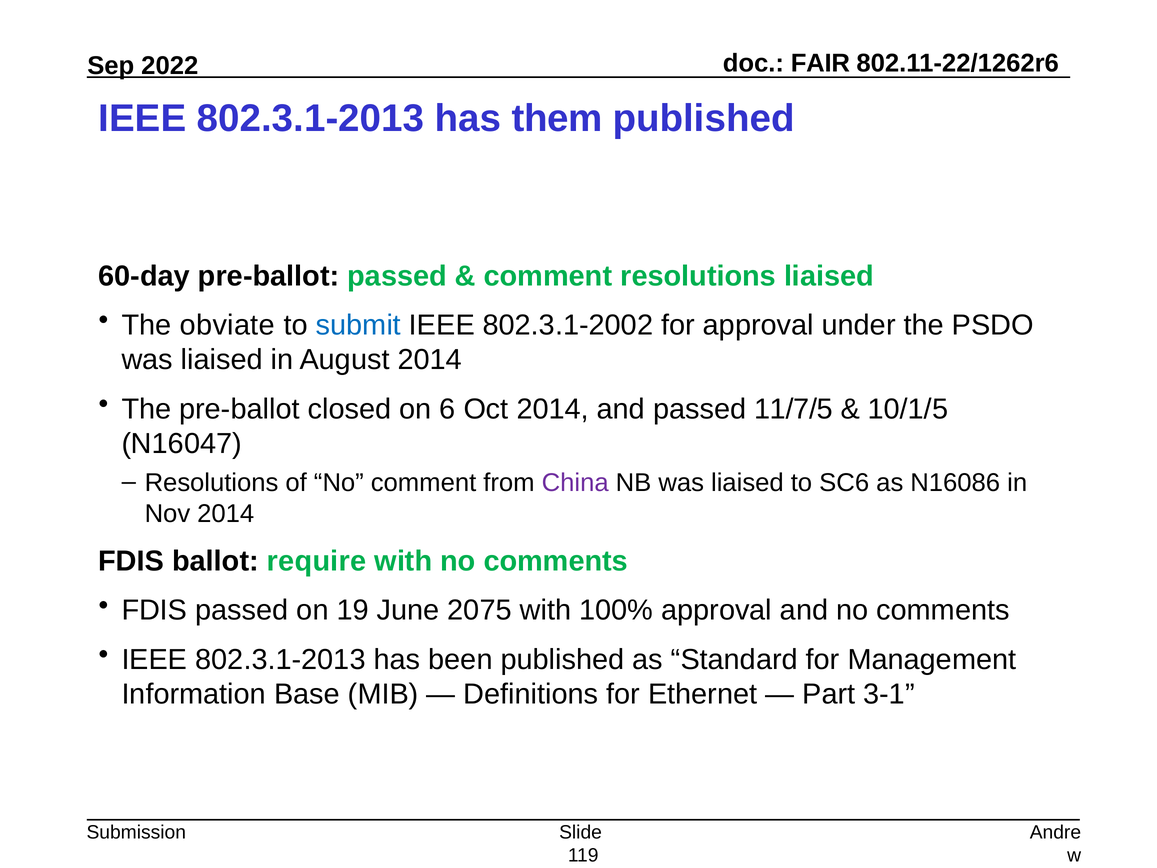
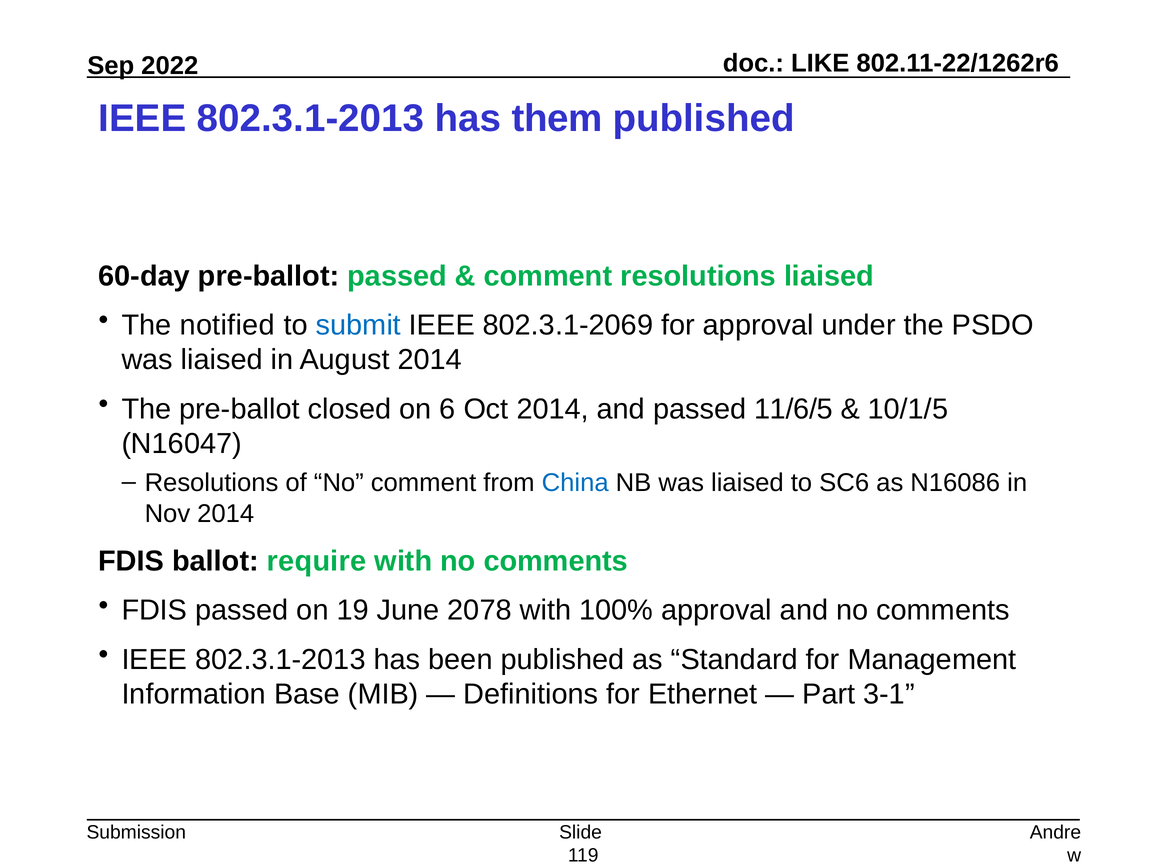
FAIR: FAIR -> LIKE
obviate: obviate -> notified
802.3.1-2002: 802.3.1-2002 -> 802.3.1-2069
11/7/5: 11/7/5 -> 11/6/5
China colour: purple -> blue
2075: 2075 -> 2078
